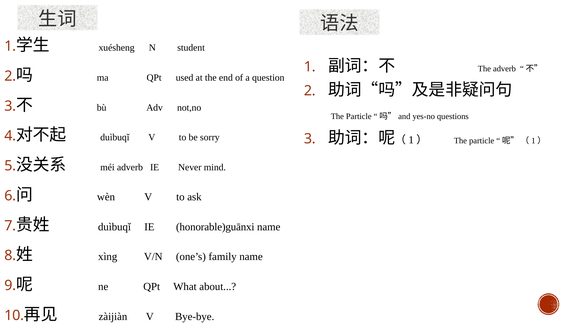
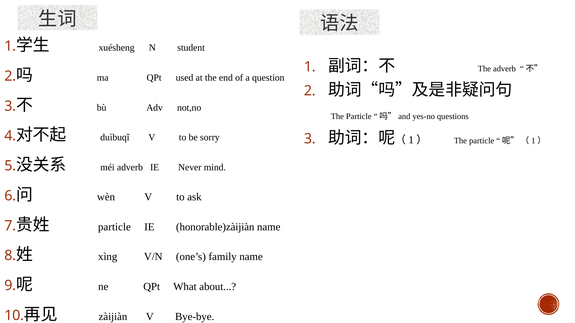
duìbuqǐ at (114, 227): duìbuqǐ -> particle
honorable)guānxi: honorable)guānxi -> honorable)zàijiàn
